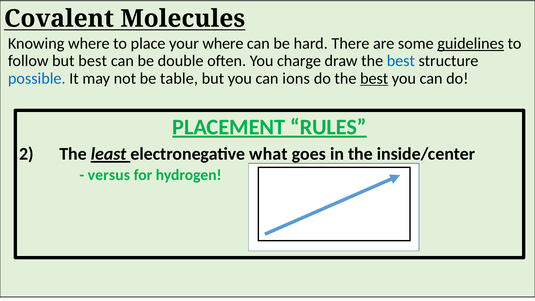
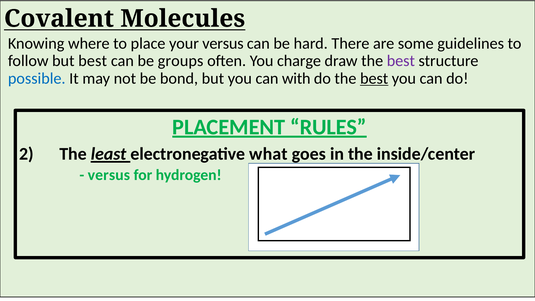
your where: where -> versus
guidelines underline: present -> none
double: double -> groups
best at (401, 61) colour: blue -> purple
table: table -> bond
ions: ions -> with
